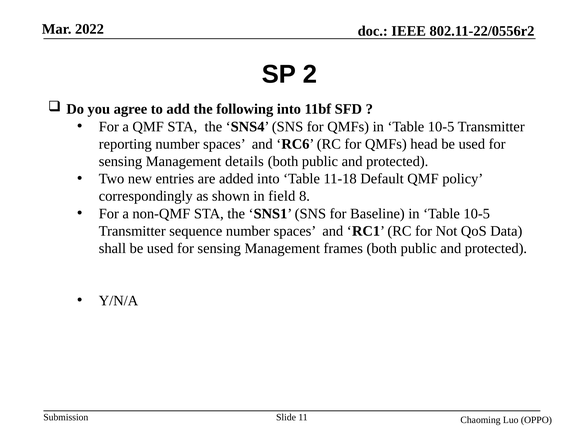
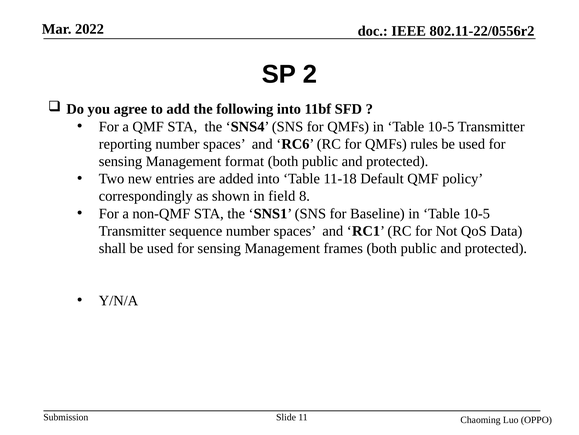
head: head -> rules
details: details -> format
